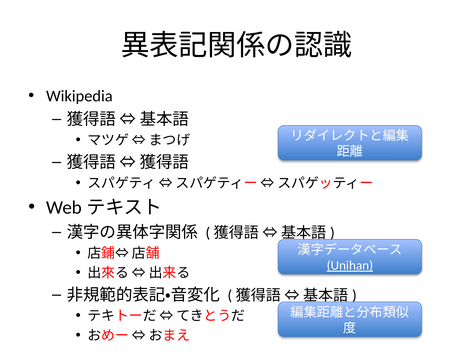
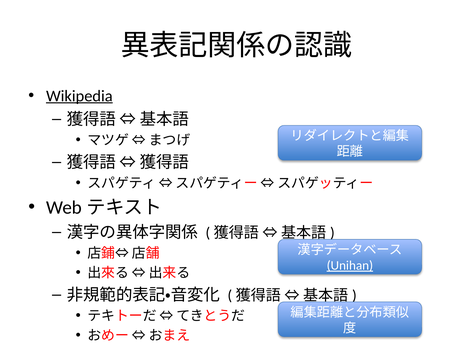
Wikipedia underline: none -> present
